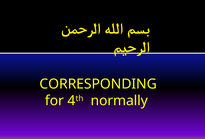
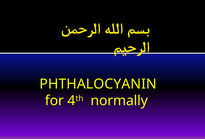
CORRESPONDING: CORRESPONDING -> PHTHALOCYANIN
